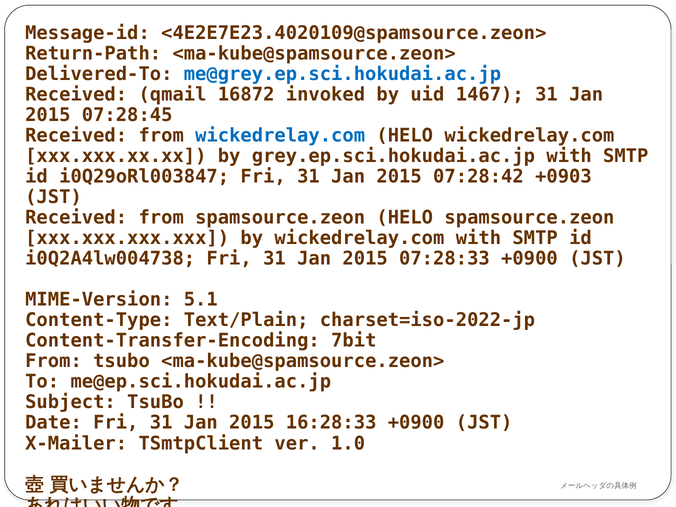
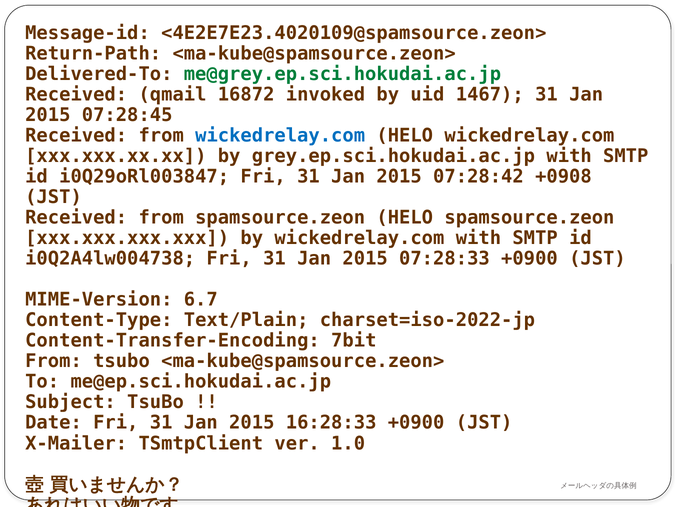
me@grey.ep.sci.hokudai.ac.jp colour: blue -> green
+0903: +0903 -> +0908
5.1: 5.1 -> 6.7
